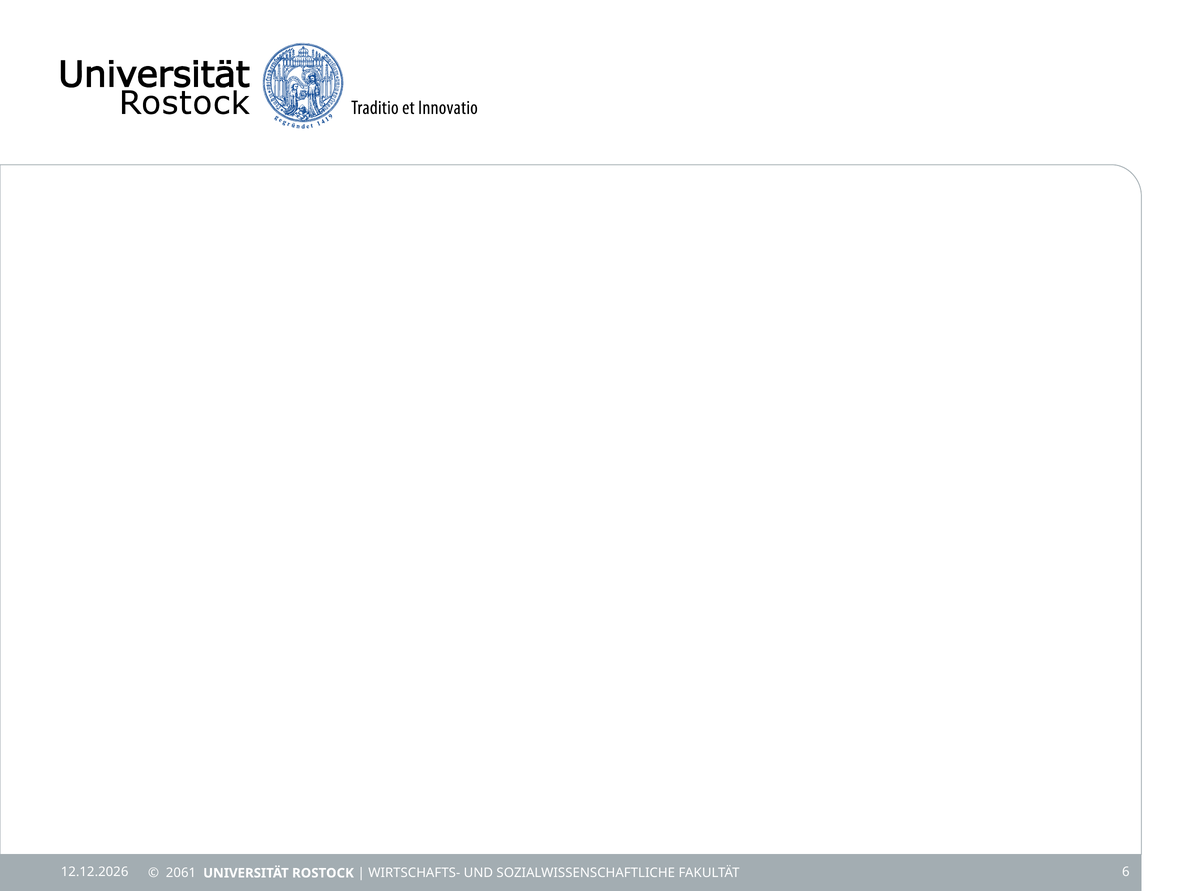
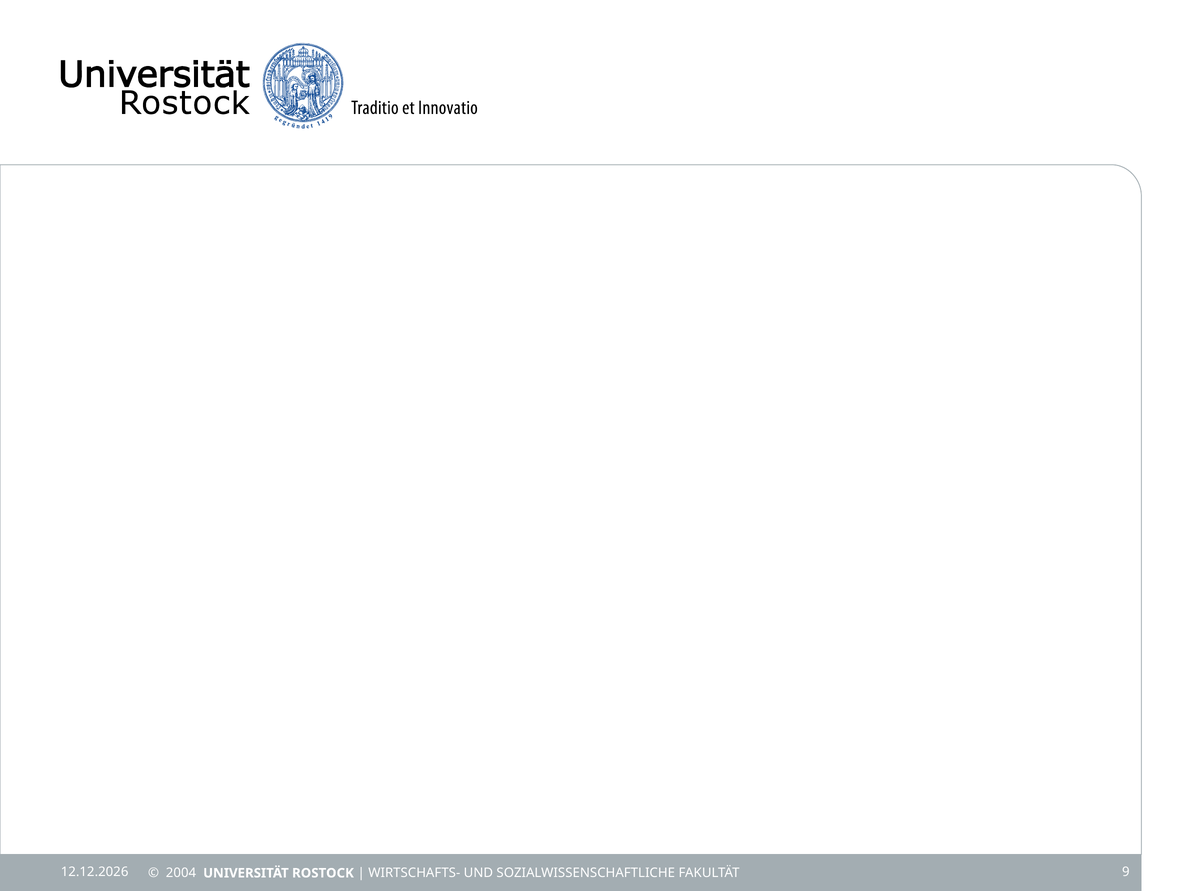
6: 6 -> 9
2061: 2061 -> 2004
